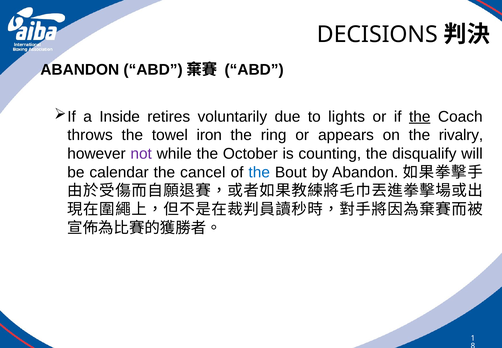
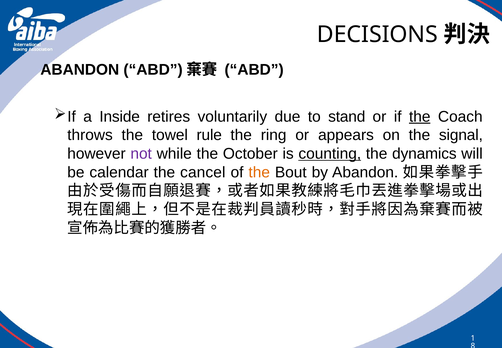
lights: lights -> stand
iron: iron -> rule
rivalry: rivalry -> signal
counting underline: none -> present
disqualify: disqualify -> dynamics
the at (259, 172) colour: blue -> orange
